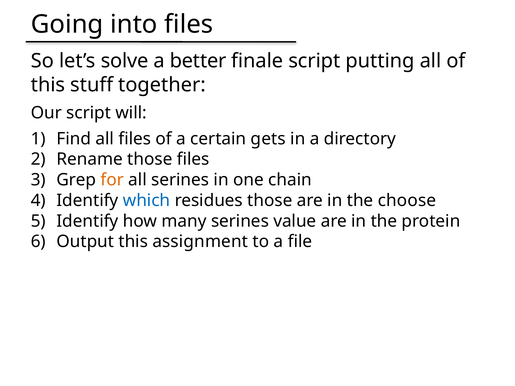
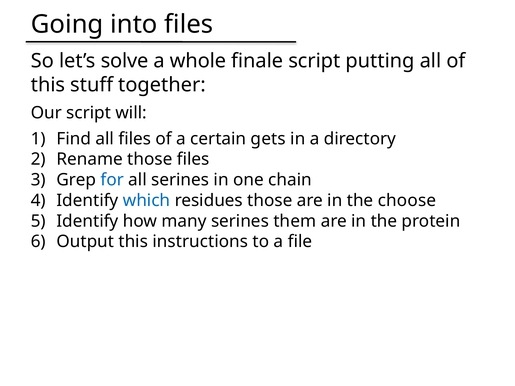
better: better -> whole
for colour: orange -> blue
value: value -> them
assignment: assignment -> instructions
